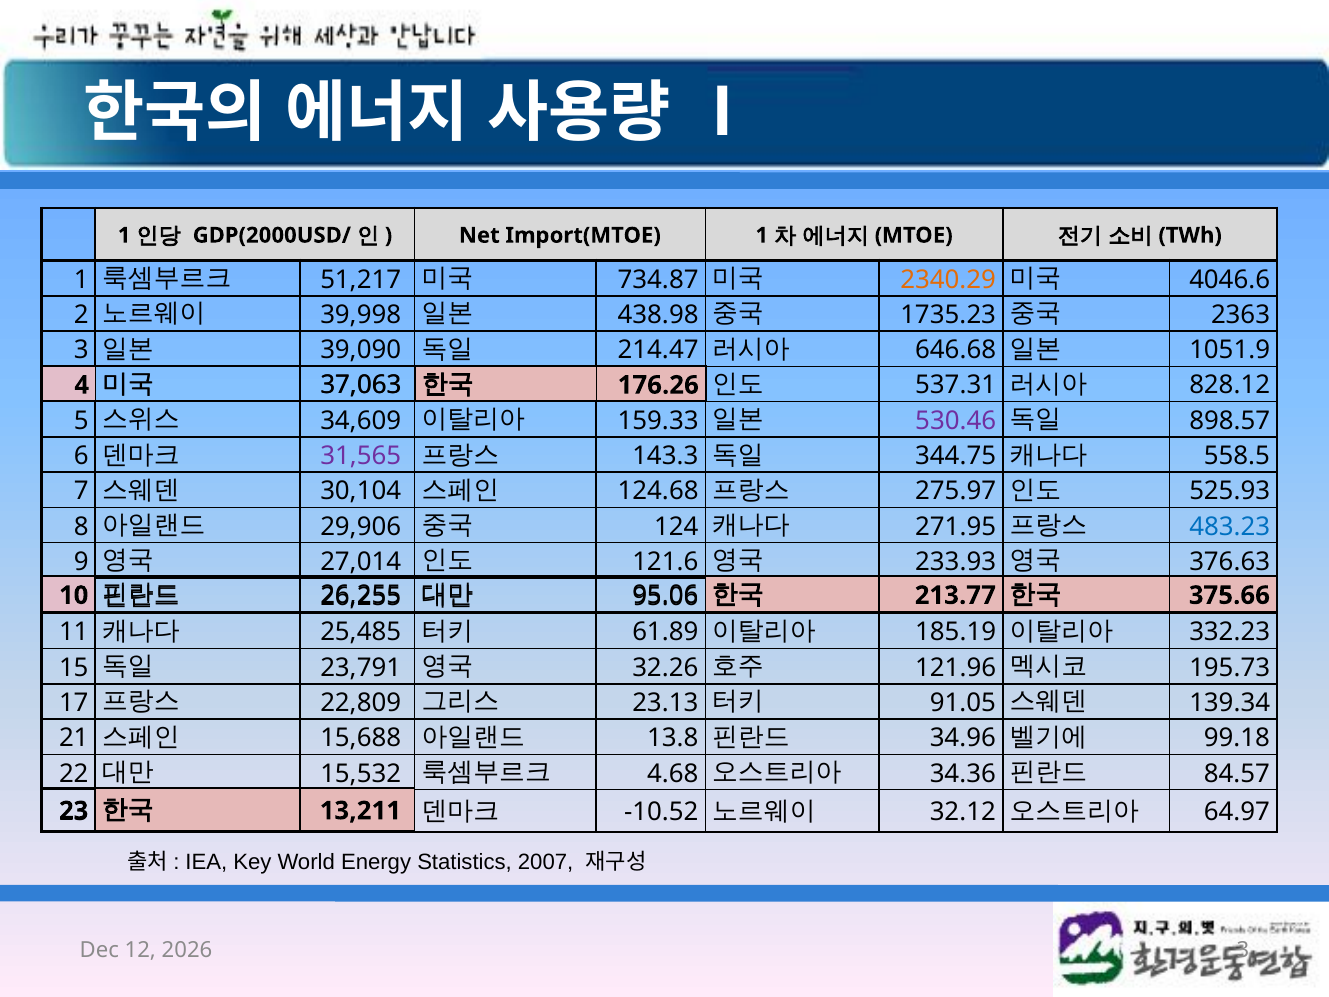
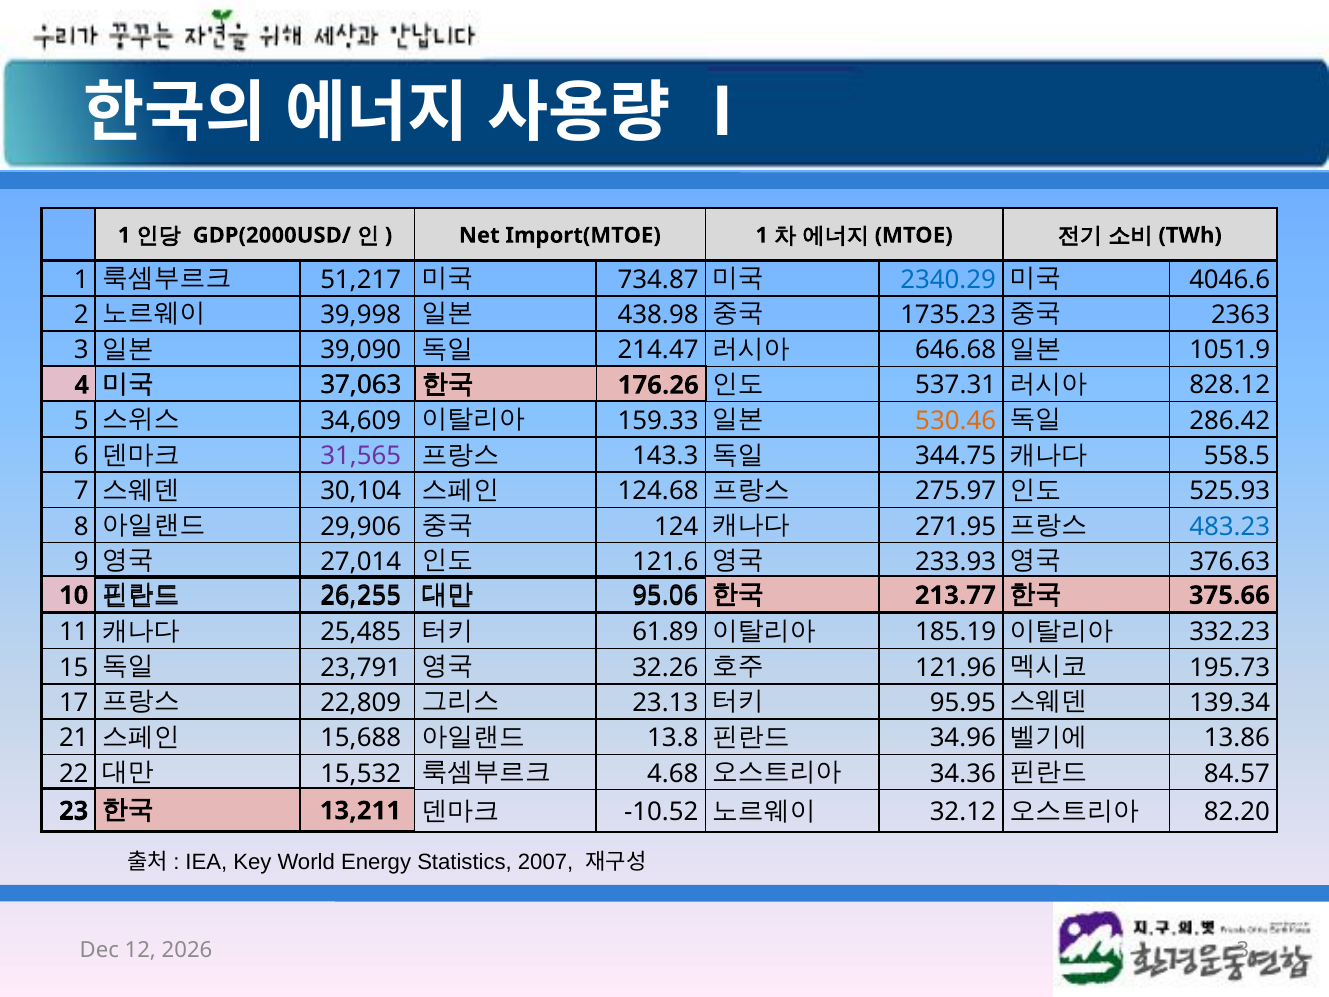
2340.29 colour: orange -> blue
530.46 colour: purple -> orange
898.57: 898.57 -> 286.42
91.05: 91.05 -> 95.95
99.18: 99.18 -> 13.86
64.97: 64.97 -> 82.20
